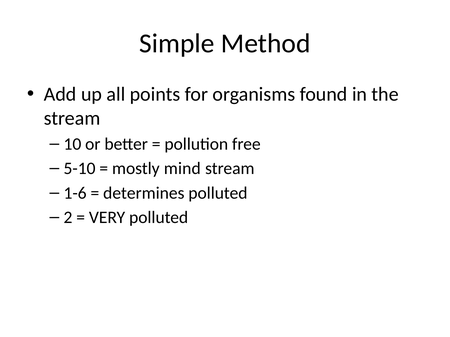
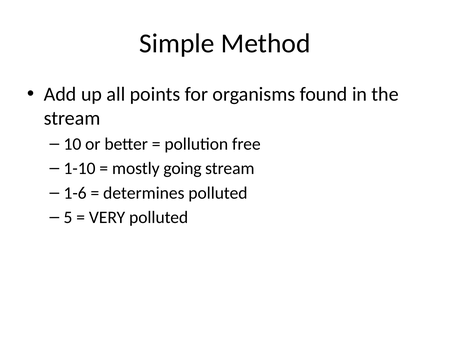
5-10: 5-10 -> 1-10
mind: mind -> going
2: 2 -> 5
